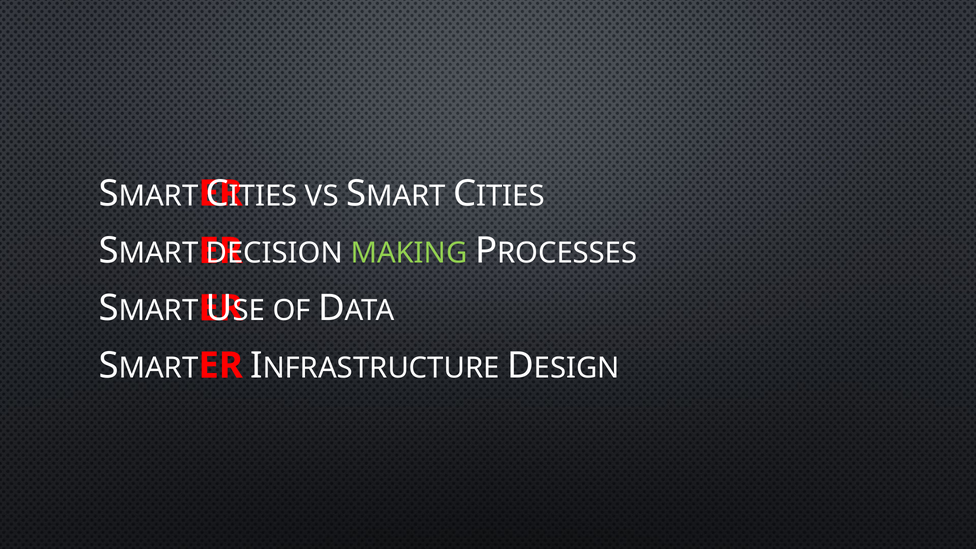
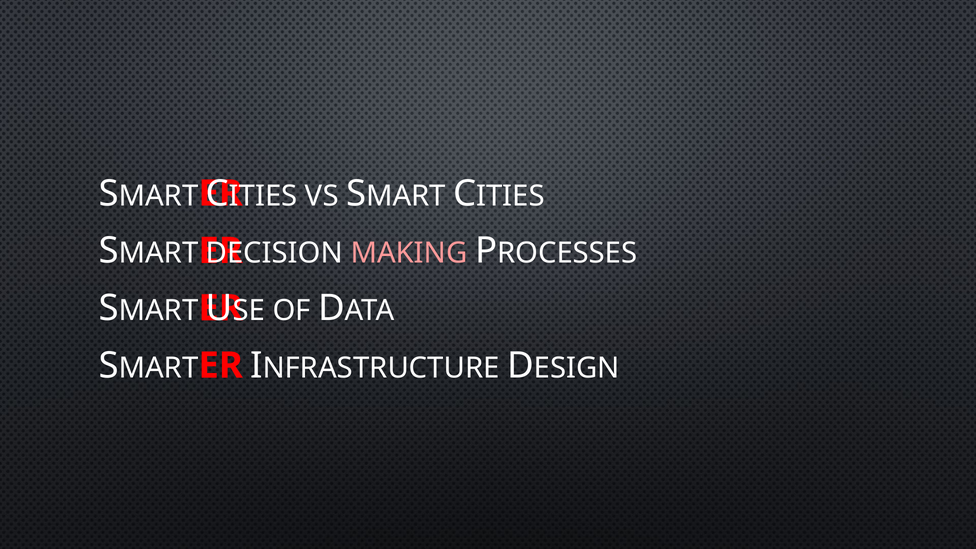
MAKING colour: light green -> pink
